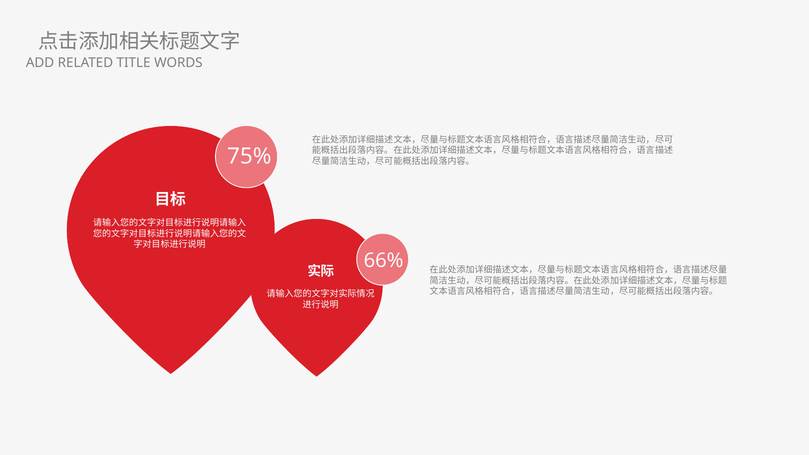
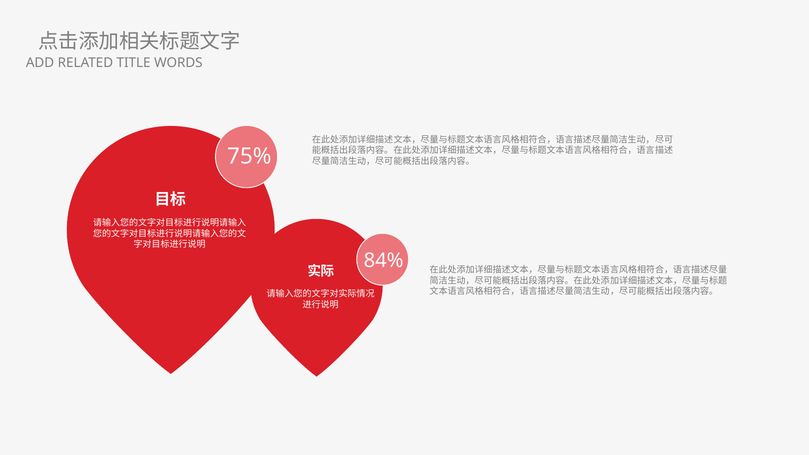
66%: 66% -> 84%
